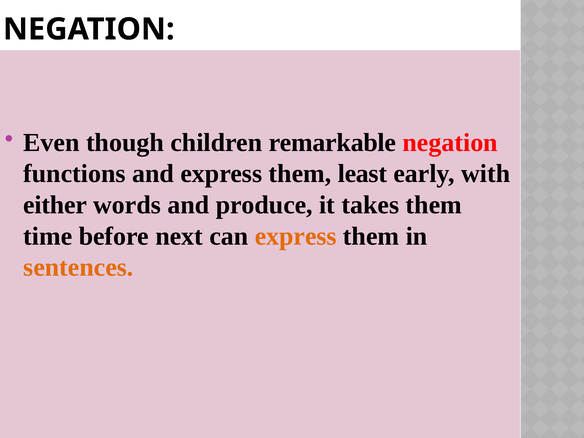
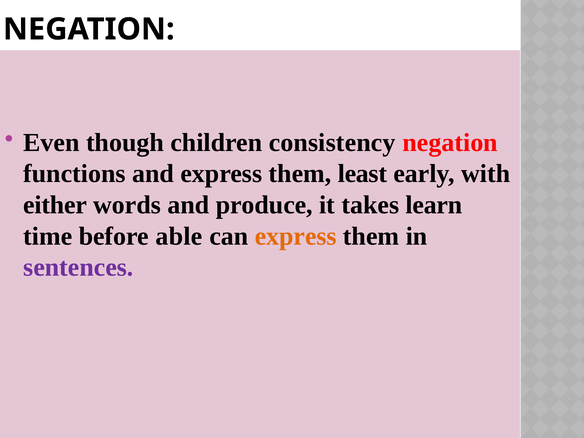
remarkable: remarkable -> consistency
takes them: them -> learn
next: next -> able
sentences colour: orange -> purple
